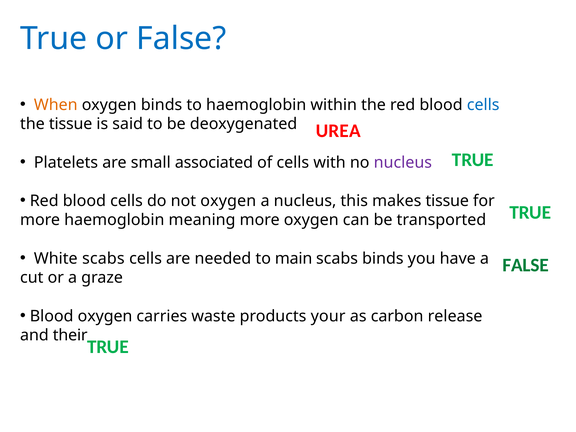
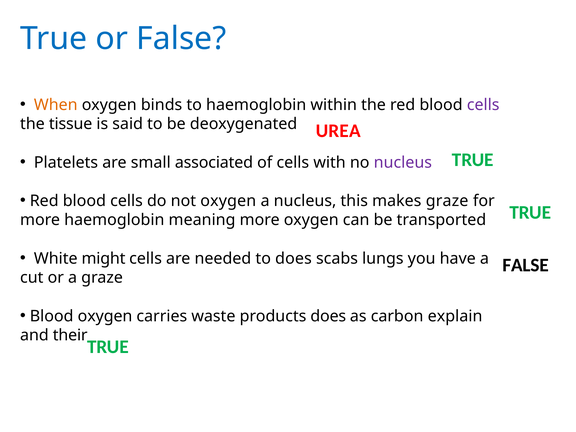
cells at (483, 105) colour: blue -> purple
makes tissue: tissue -> graze
White scabs: scabs -> might
to main: main -> does
scabs binds: binds -> lungs
FALSE at (526, 265) colour: green -> black
products your: your -> does
release: release -> explain
